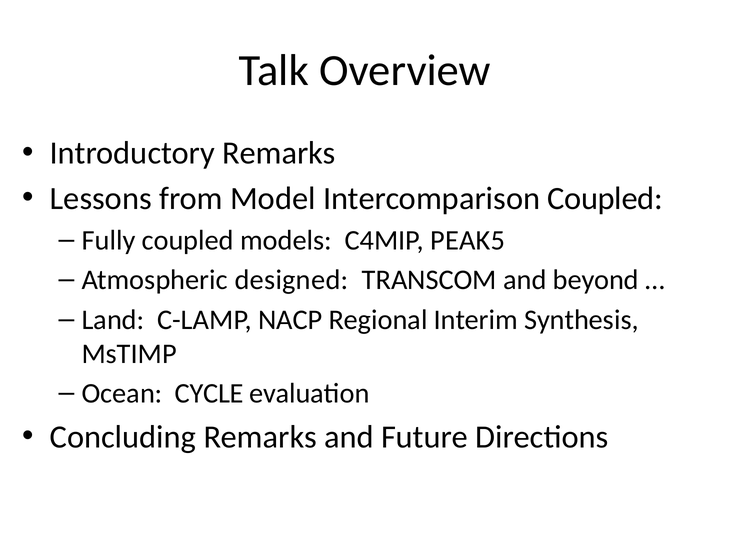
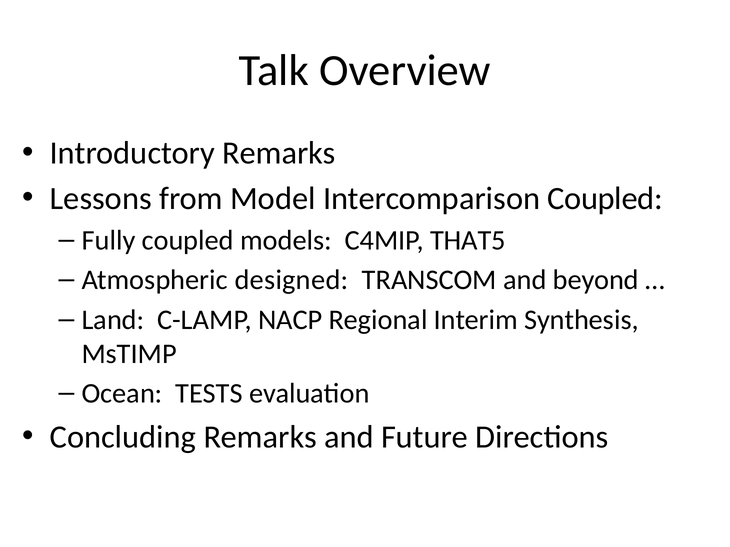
PEAK5: PEAK5 -> THAT5
CYCLE: CYCLE -> TESTS
